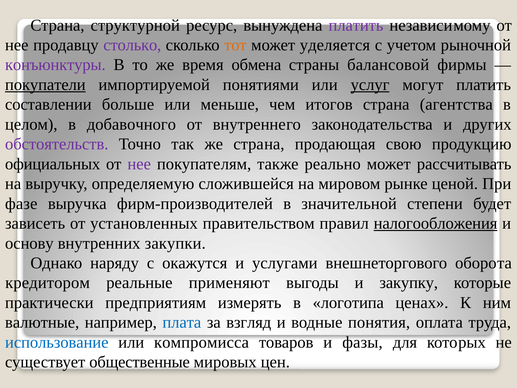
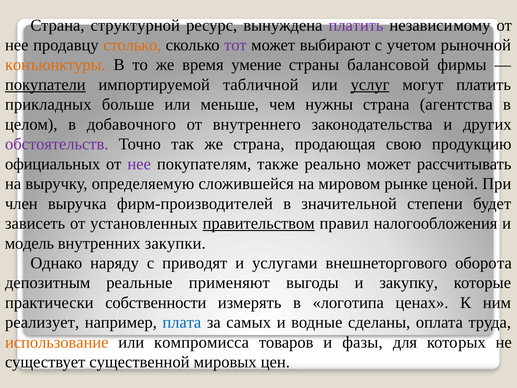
столько colour: purple -> orange
тот colour: orange -> purple
уделяется: уделяется -> выбирают
конъюнктуры colour: purple -> orange
обмена: обмена -> умение
понятиями: понятиями -> табличной
составлении: составлении -> прикладных
итогов: итогов -> нужны
фазе: фазе -> член
правительством underline: none -> present
налогообложения underline: present -> none
основу: основу -> модель
окажутся: окажутся -> приводят
кредитором: кредитором -> депозитным
предприятиям: предприятиям -> собственности
валютные: валютные -> реализует
взгляд: взгляд -> самых
понятия: понятия -> сделаны
использование colour: blue -> orange
общественные: общественные -> существенной
